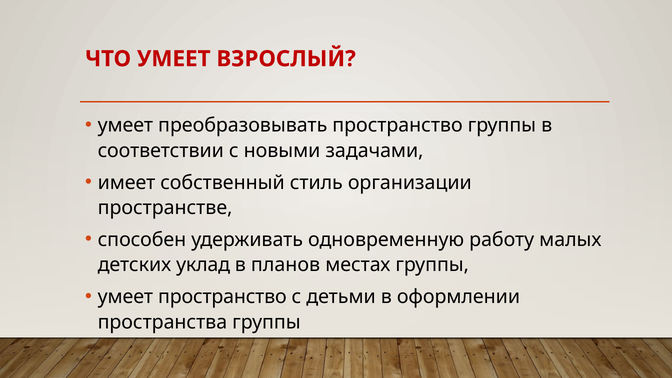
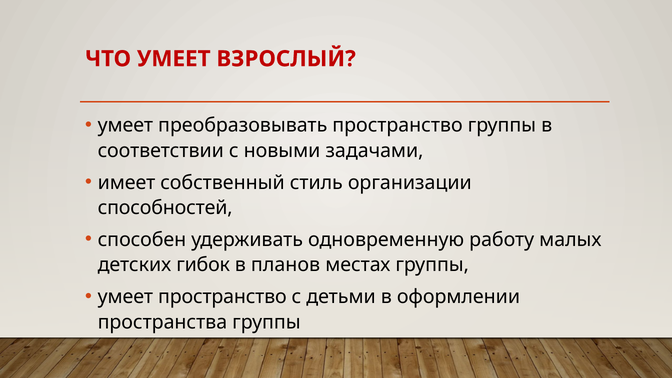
пространстве: пространстве -> способностей
уклад: уклад -> гибок
